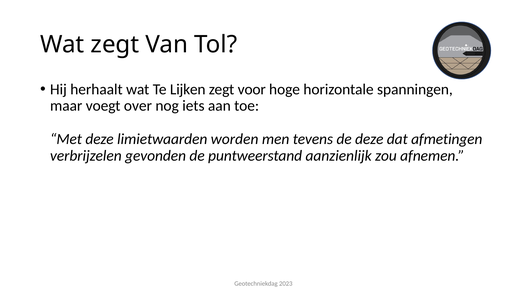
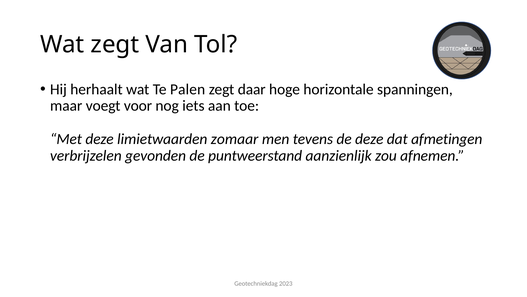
Lijken: Lijken -> Palen
voor: voor -> daar
over: over -> voor
worden: worden -> zomaar
